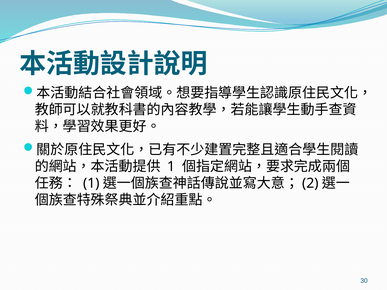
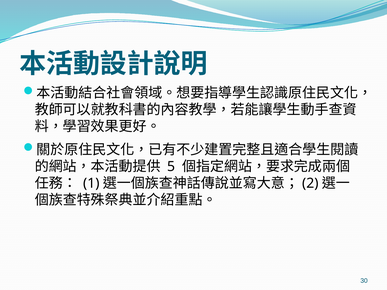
1 at (171, 167): 1 -> 5
